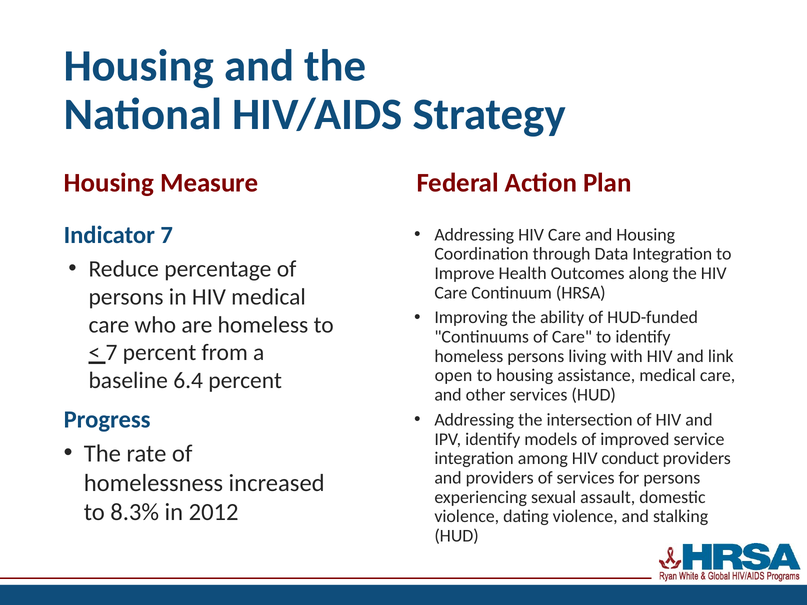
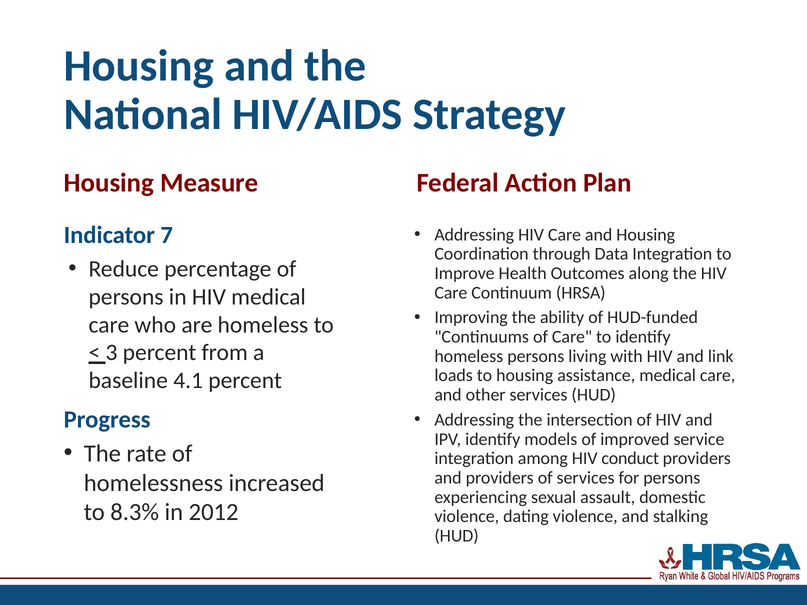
7 at (112, 353): 7 -> 3
open: open -> loads
6.4: 6.4 -> 4.1
